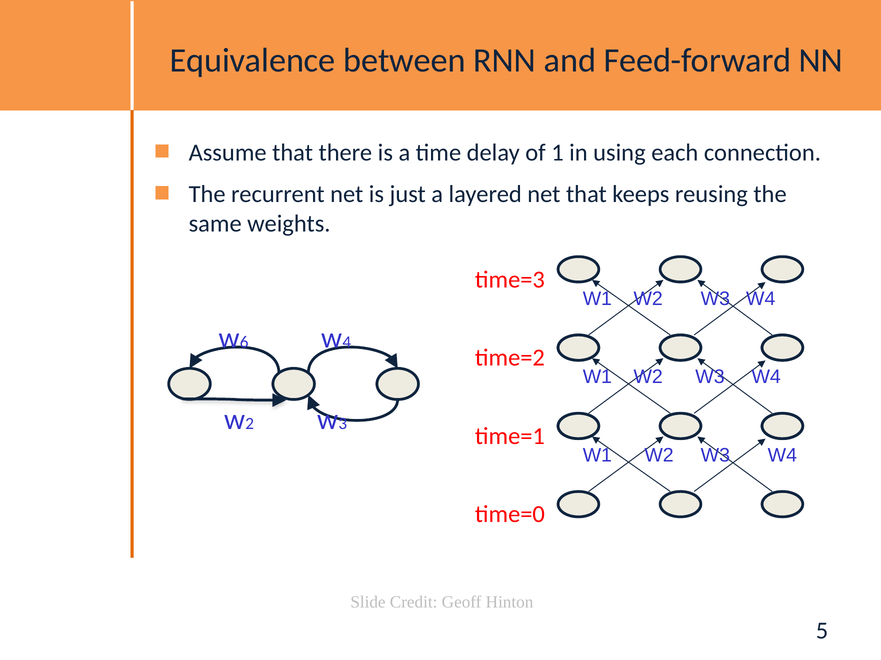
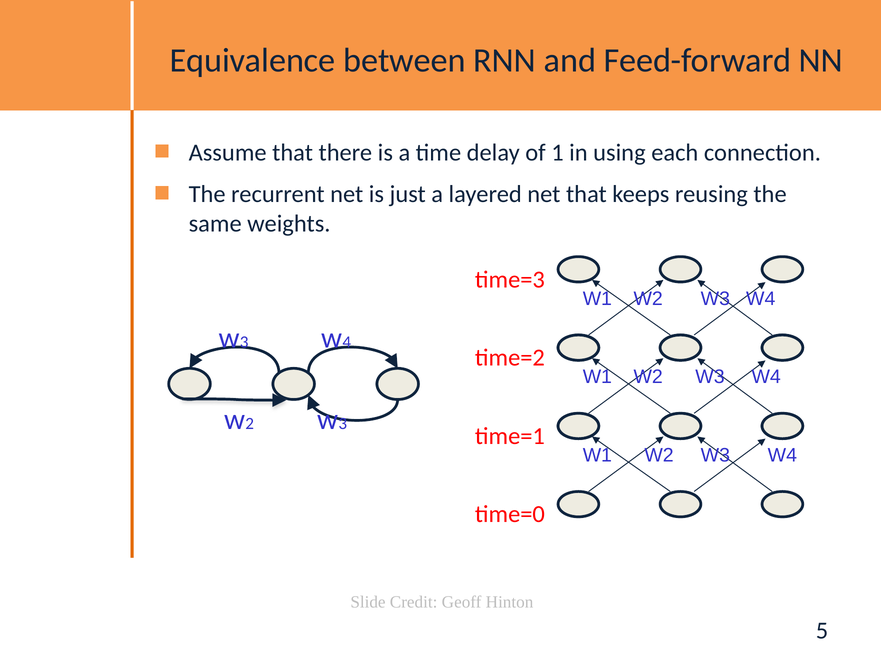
6 at (244, 342): 6 -> 3
